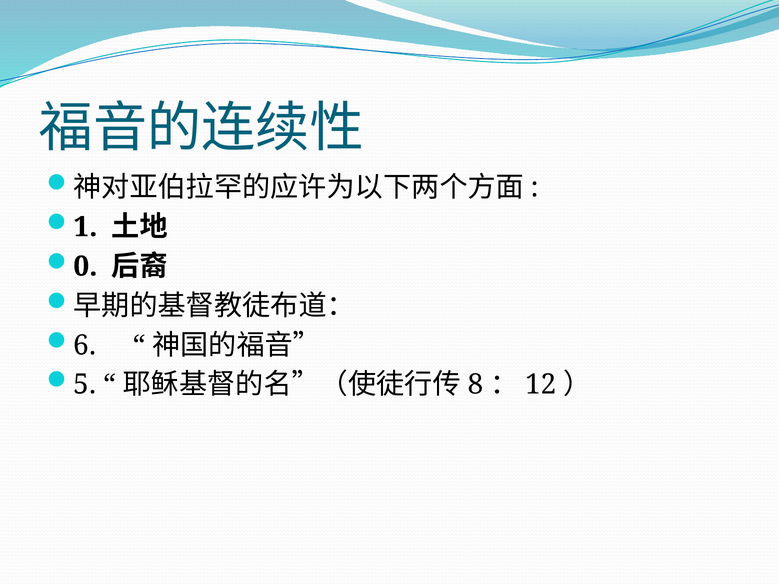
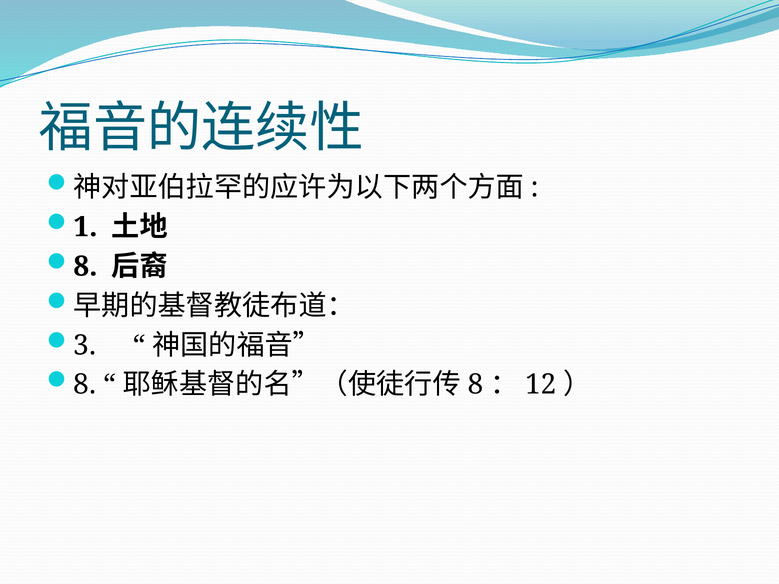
0 at (85, 266): 0 -> 8
6: 6 -> 3
5 at (85, 385): 5 -> 8
